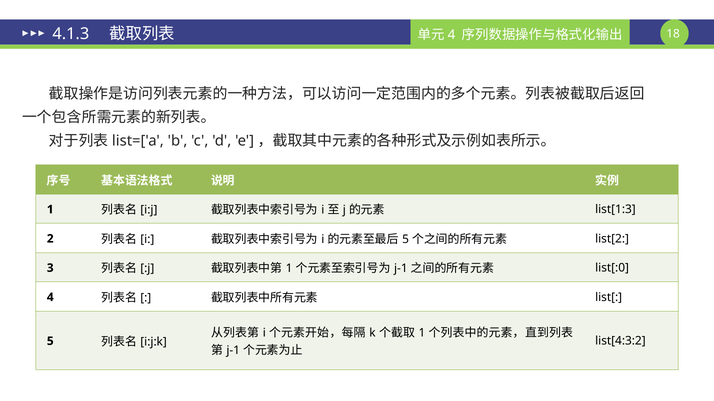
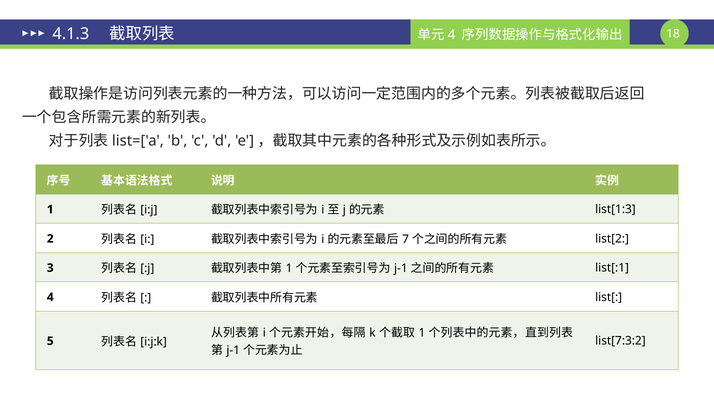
5 at (406, 240): 5 -> 7
list[:0: list[:0 -> list[:1
list[4:3:2: list[4:3:2 -> list[7:3:2
